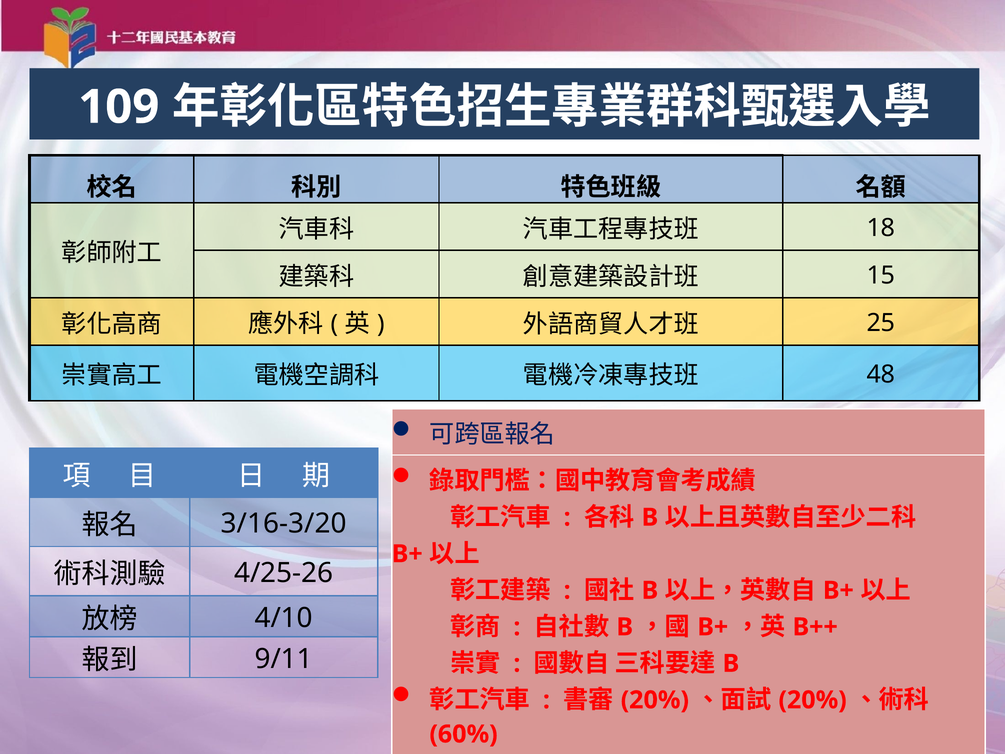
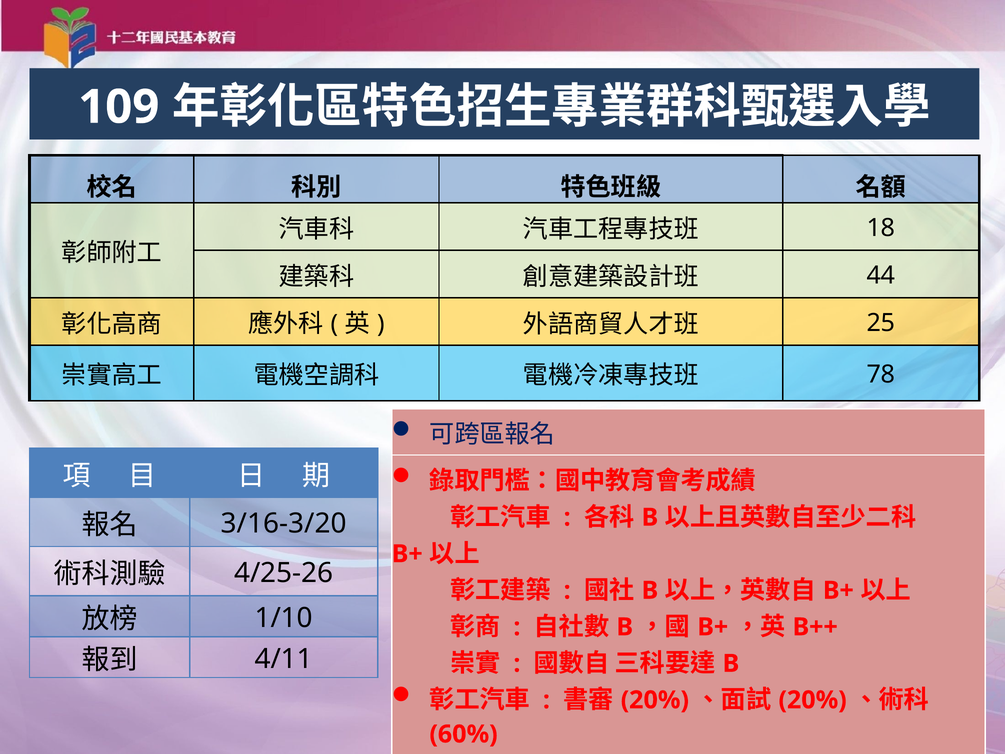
15: 15 -> 44
48: 48 -> 78
4/10: 4/10 -> 1/10
9/11: 9/11 -> 4/11
